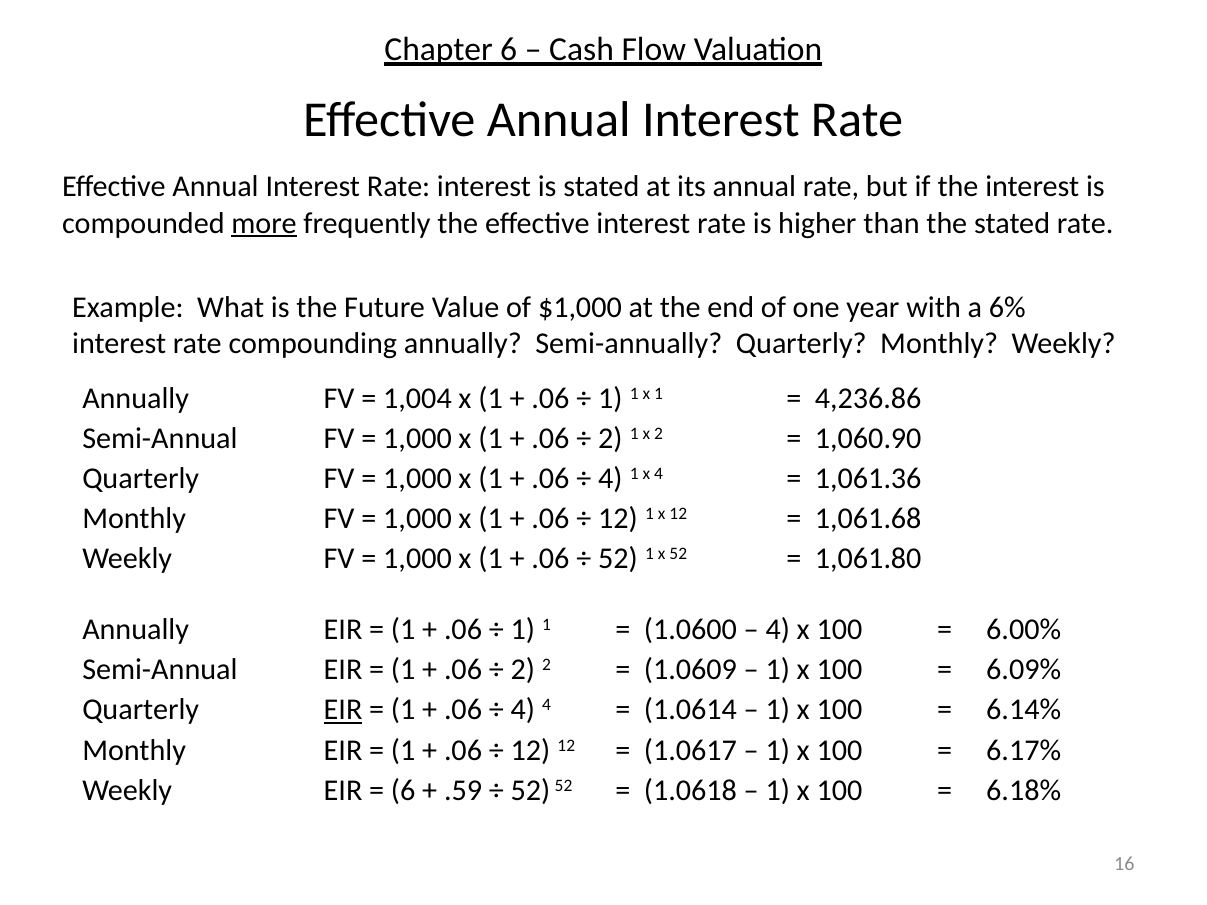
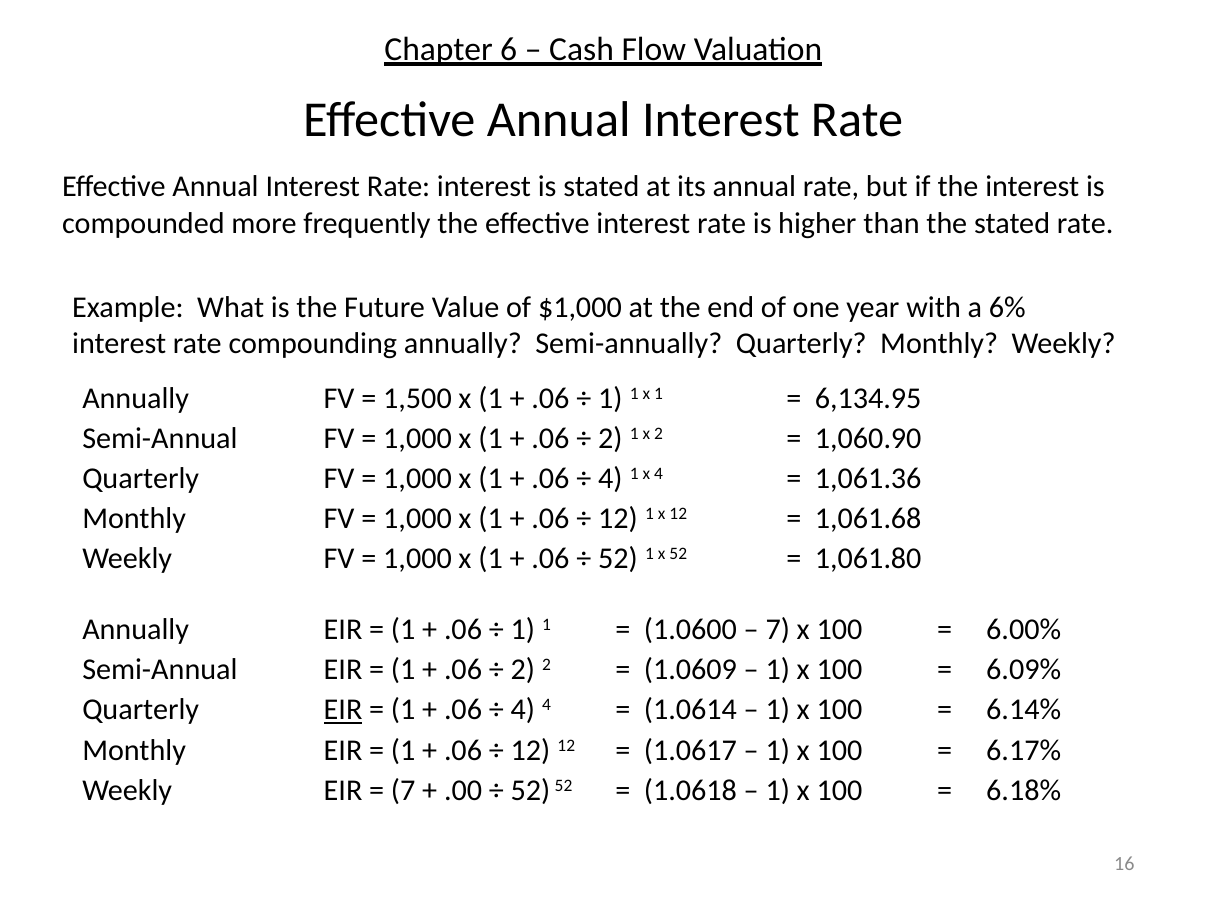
more underline: present -> none
1,004: 1,004 -> 1,500
4,236.86: 4,236.86 -> 6,134.95
4 at (778, 630): 4 -> 7
6 at (403, 791): 6 -> 7
.59: .59 -> .00
